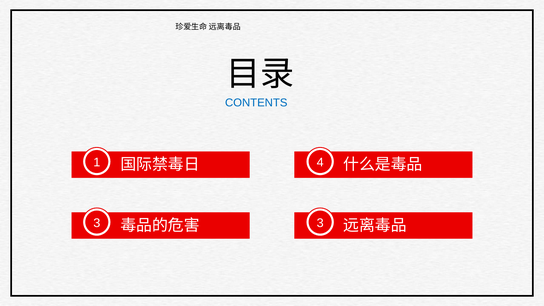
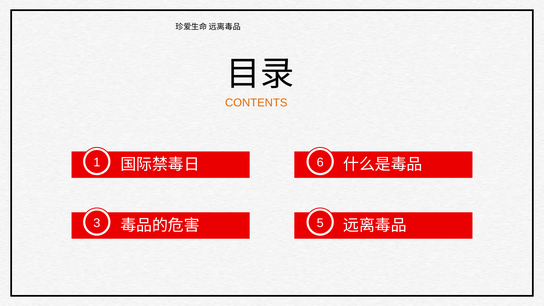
CONTENTS colour: blue -> orange
4: 4 -> 6
3 3: 3 -> 5
